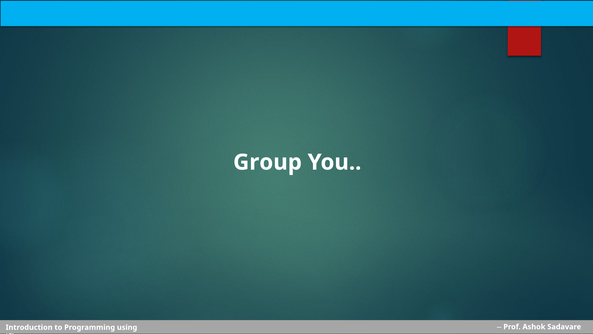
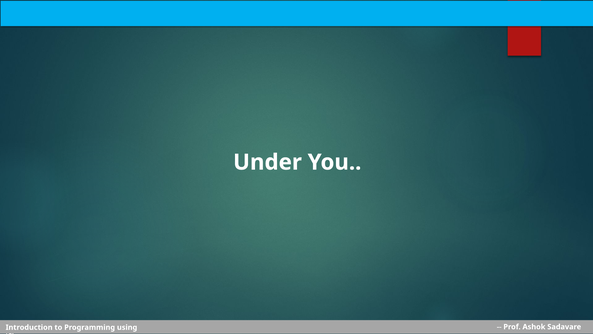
Group: Group -> Under
